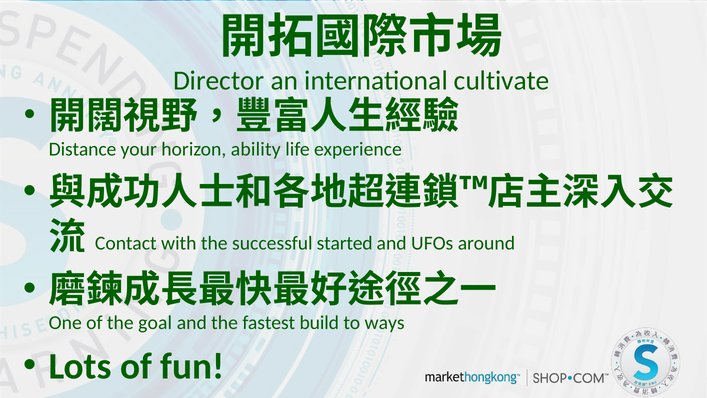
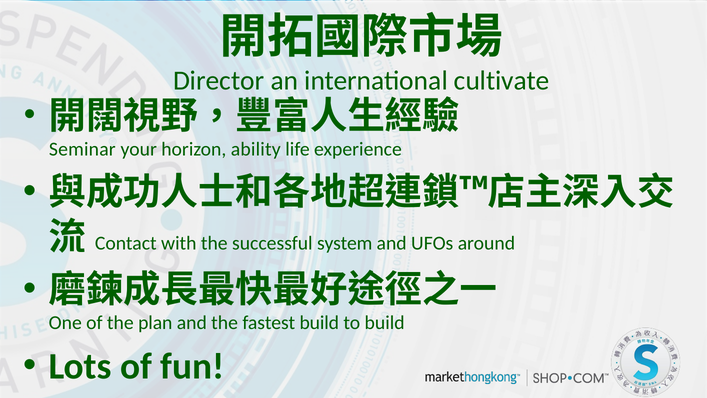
Distance: Distance -> Seminar
started: started -> system
goal: goal -> plan
to ways: ways -> build
